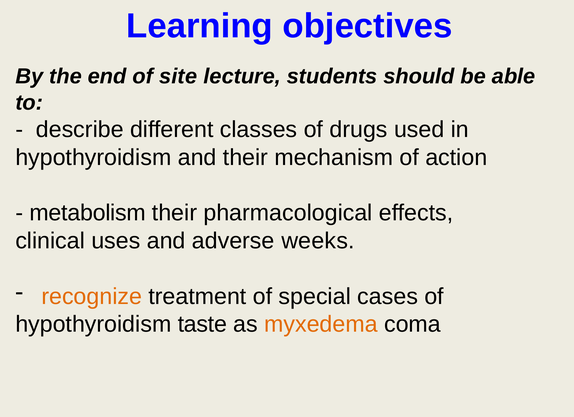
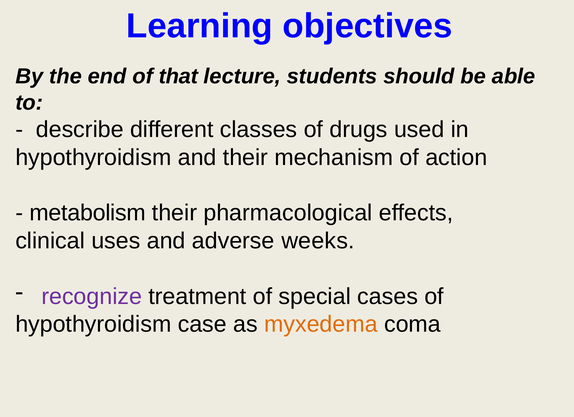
site: site -> that
recognize colour: orange -> purple
taste: taste -> case
